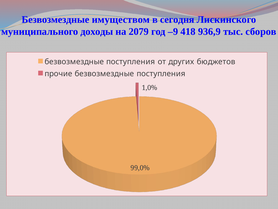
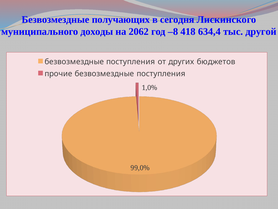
имуществом: имуществом -> получающих
2079: 2079 -> 2062
–9: –9 -> –8
936,9: 936,9 -> 634,4
сборов: сборов -> другой
